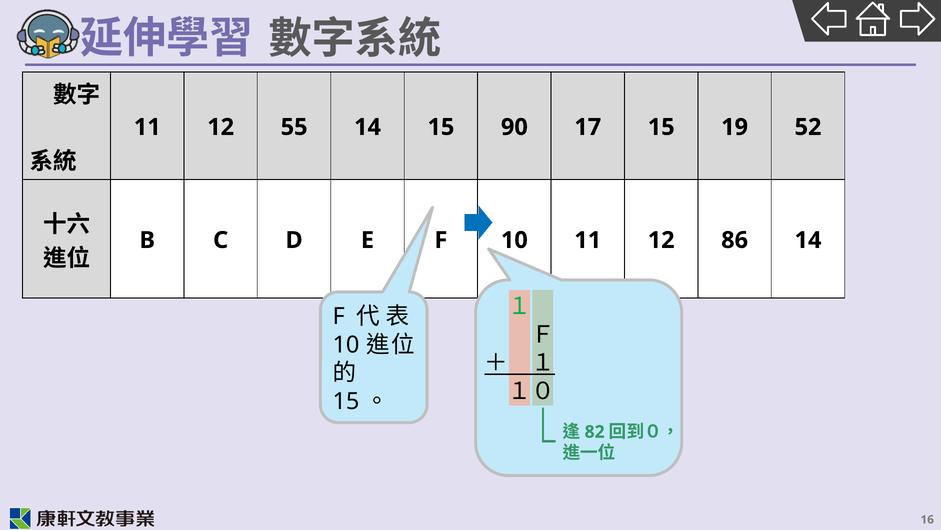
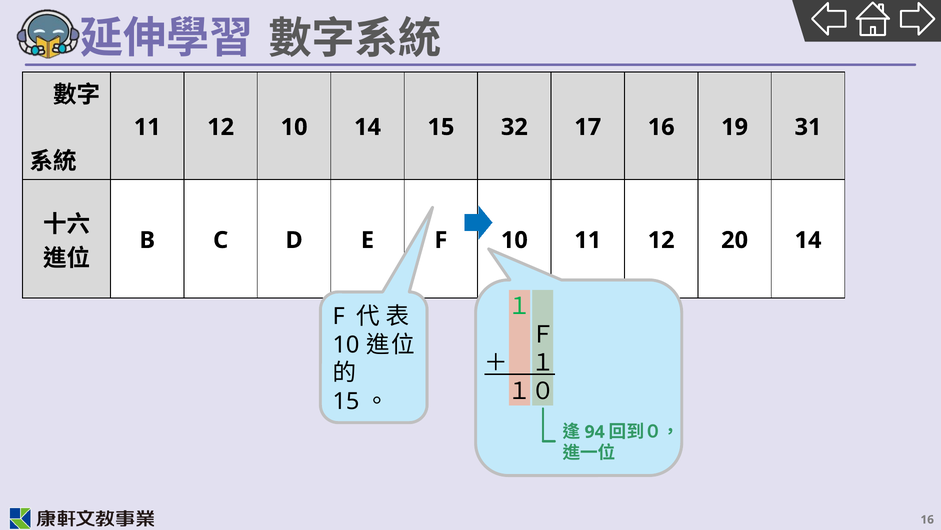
12 55: 55 -> 10
90: 90 -> 32
17 15: 15 -> 16
52: 52 -> 31
86: 86 -> 20
82: 82 -> 94
